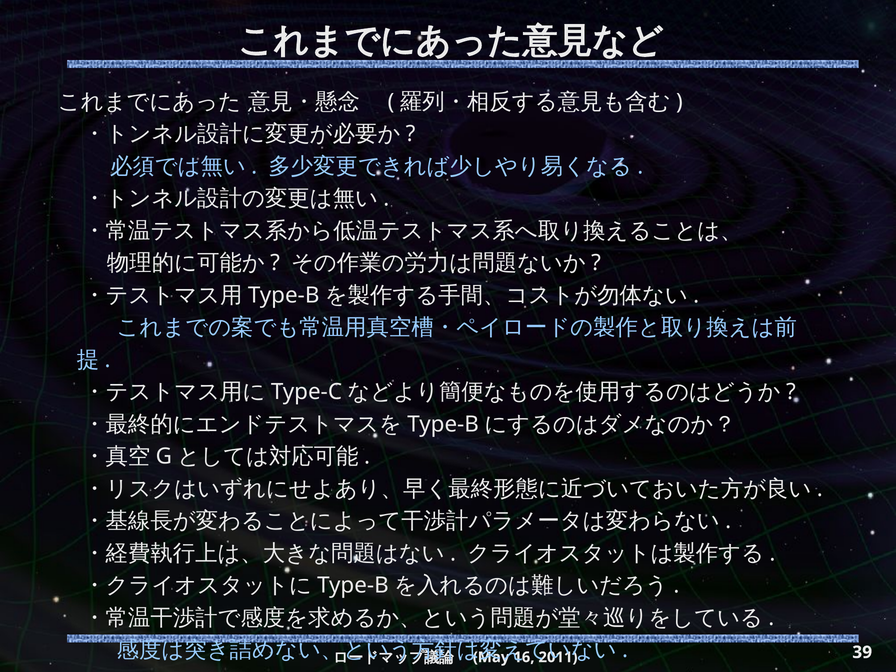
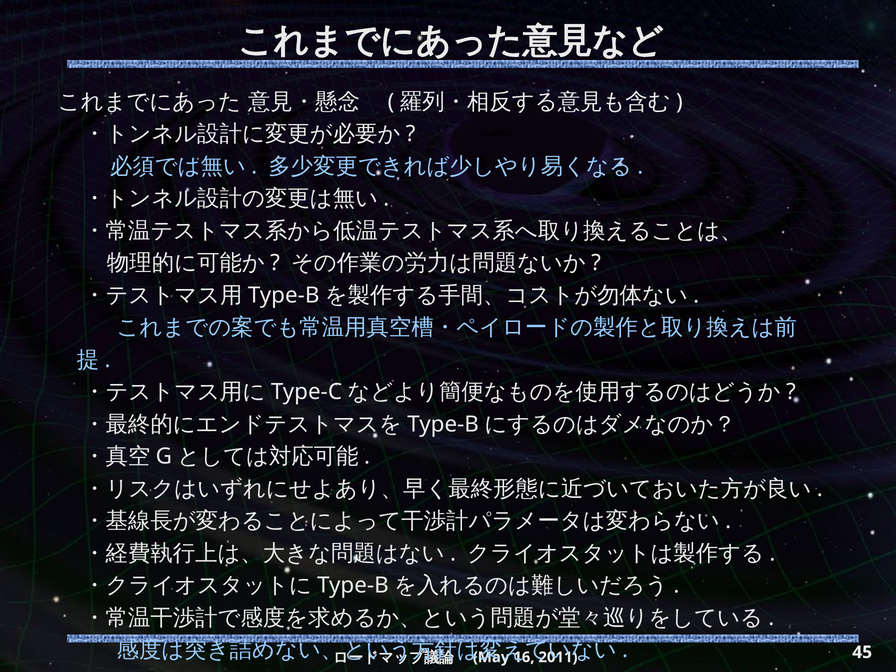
39: 39 -> 45
